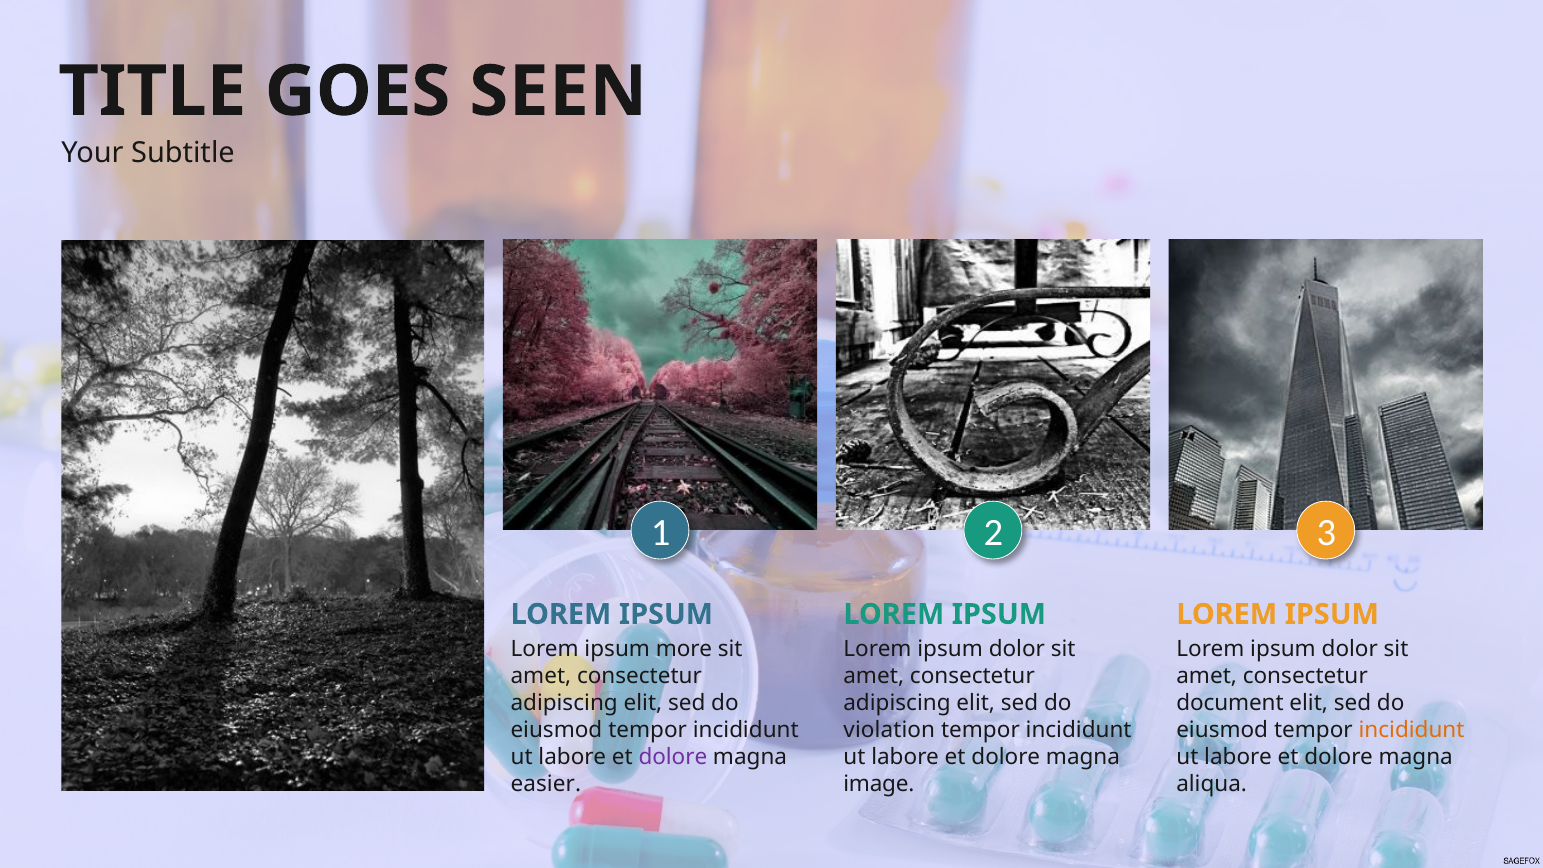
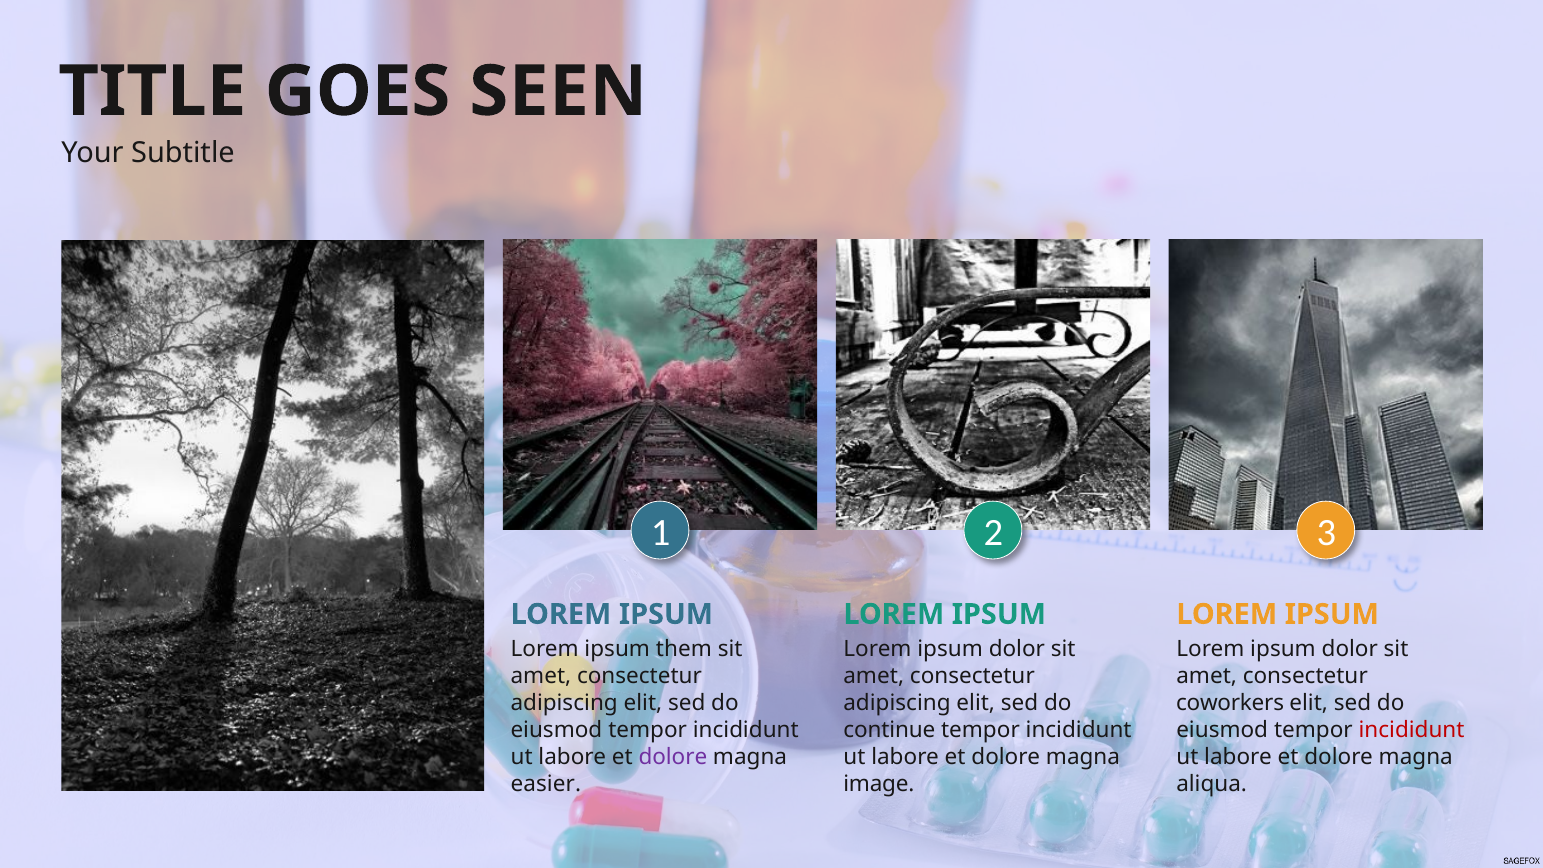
more: more -> them
document: document -> coworkers
violation: violation -> continue
incididunt at (1412, 730) colour: orange -> red
